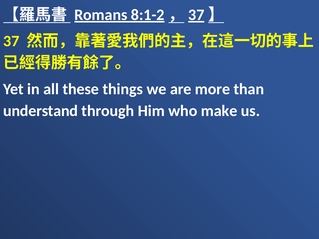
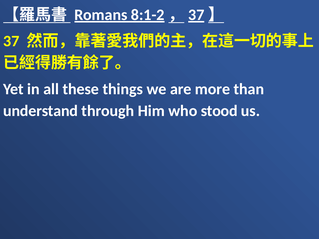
make: make -> stood
